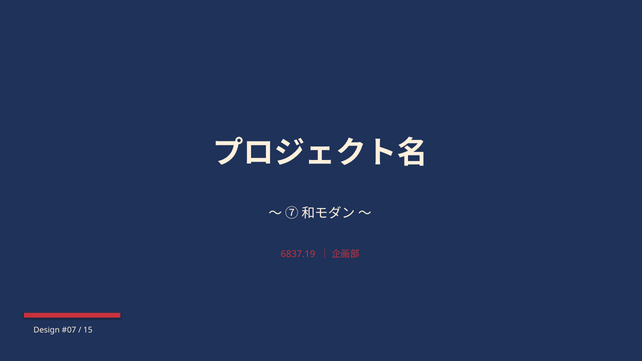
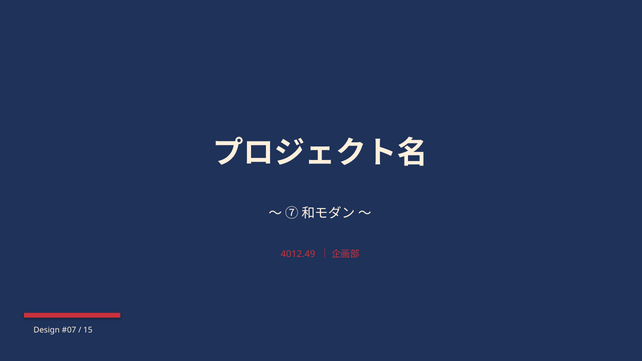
6837.19: 6837.19 -> 4012.49
